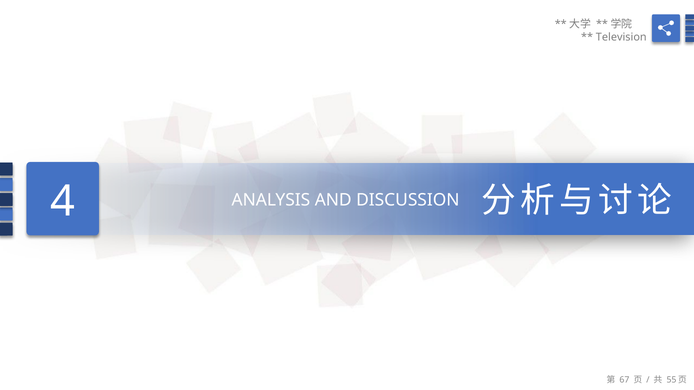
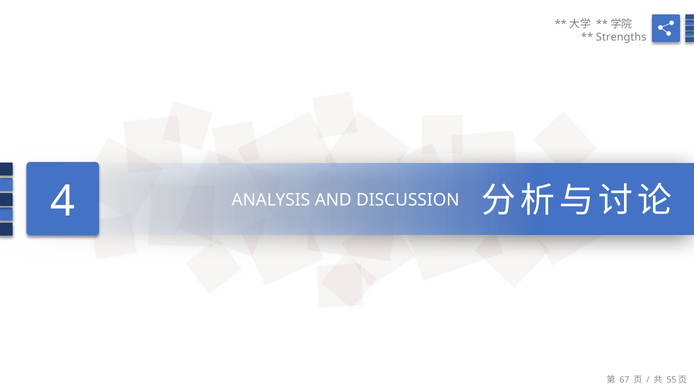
Television: Television -> Strengths
